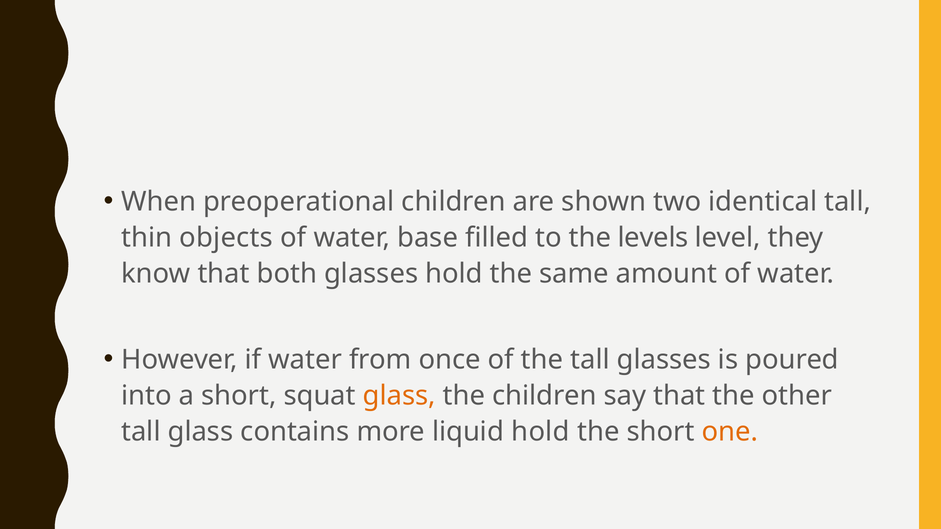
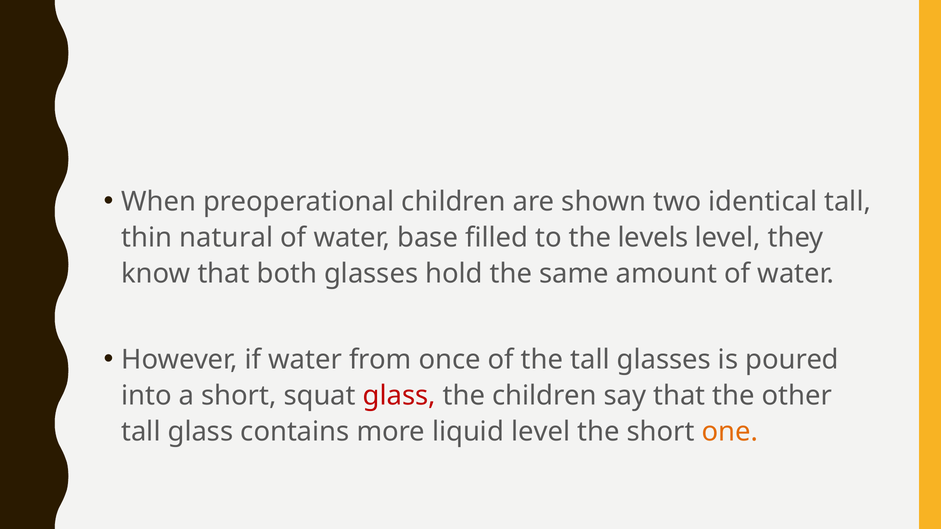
objects: objects -> natural
glass at (399, 396) colour: orange -> red
liquid hold: hold -> level
